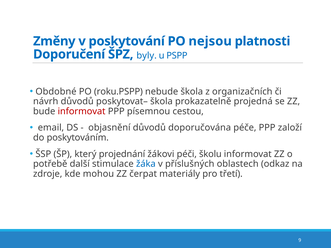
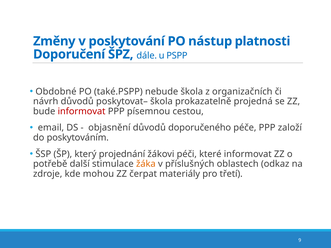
nejsou: nejsou -> nástup
byly: byly -> dále
roku.PSPP: roku.PSPP -> také.PSPP
doporučována: doporučována -> doporučeného
školu: školu -> které
žáka colour: blue -> orange
